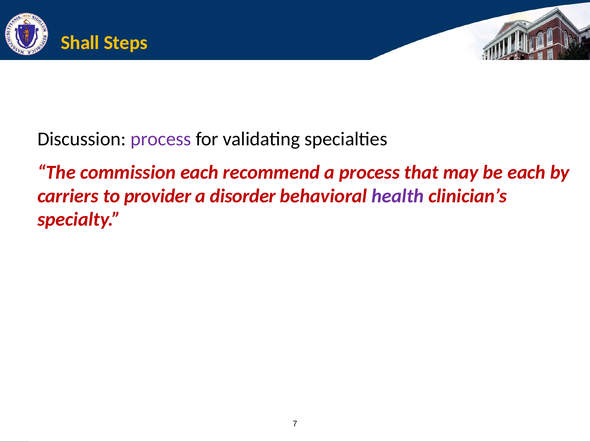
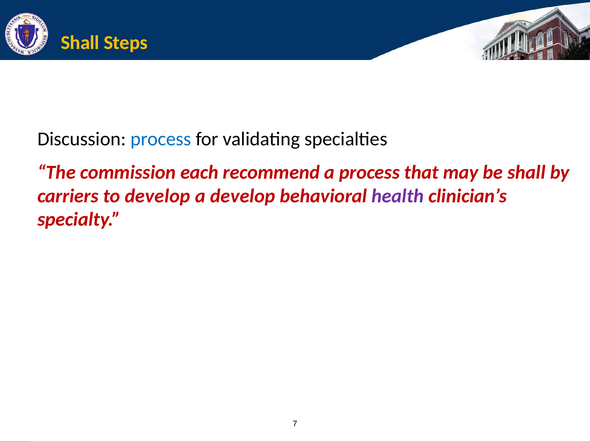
process at (161, 139) colour: purple -> blue
be each: each -> shall
to provider: provider -> develop
a disorder: disorder -> develop
